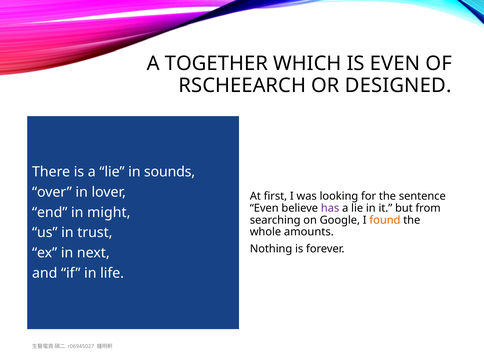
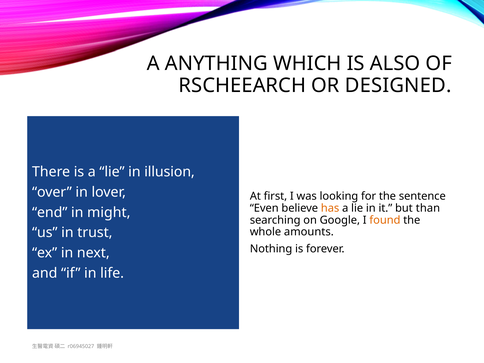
TOGETHER: TOGETHER -> ANYTHING
IS EVEN: EVEN -> ALSO
sounds: sounds -> illusion
has colour: purple -> orange
from: from -> than
